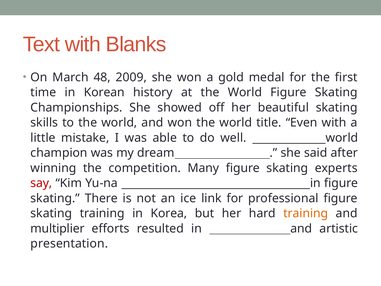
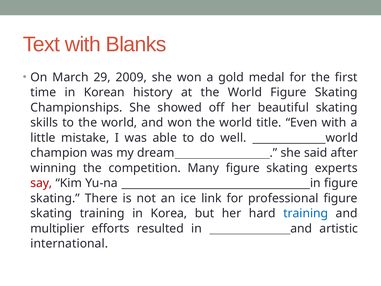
48: 48 -> 29
training at (306, 213) colour: orange -> blue
presentation: presentation -> international
